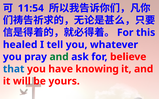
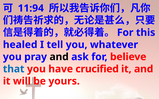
11:54: 11:54 -> 11:94
and at (59, 57) colour: green -> black
knowing: knowing -> crucified
